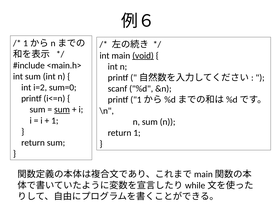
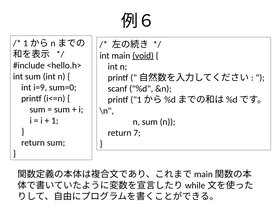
<main.h>: <main.h> -> <hello.h>
i=2: i=2 -> i=9
sum at (62, 110) underline: present -> none
return 1: 1 -> 7
